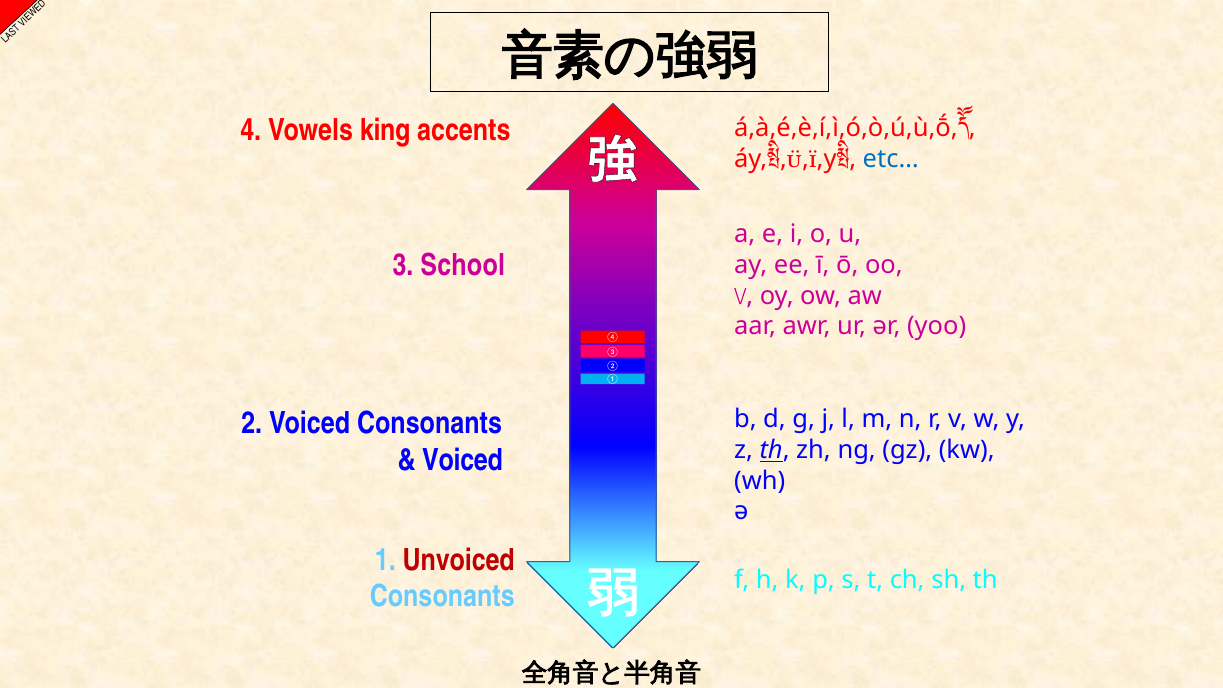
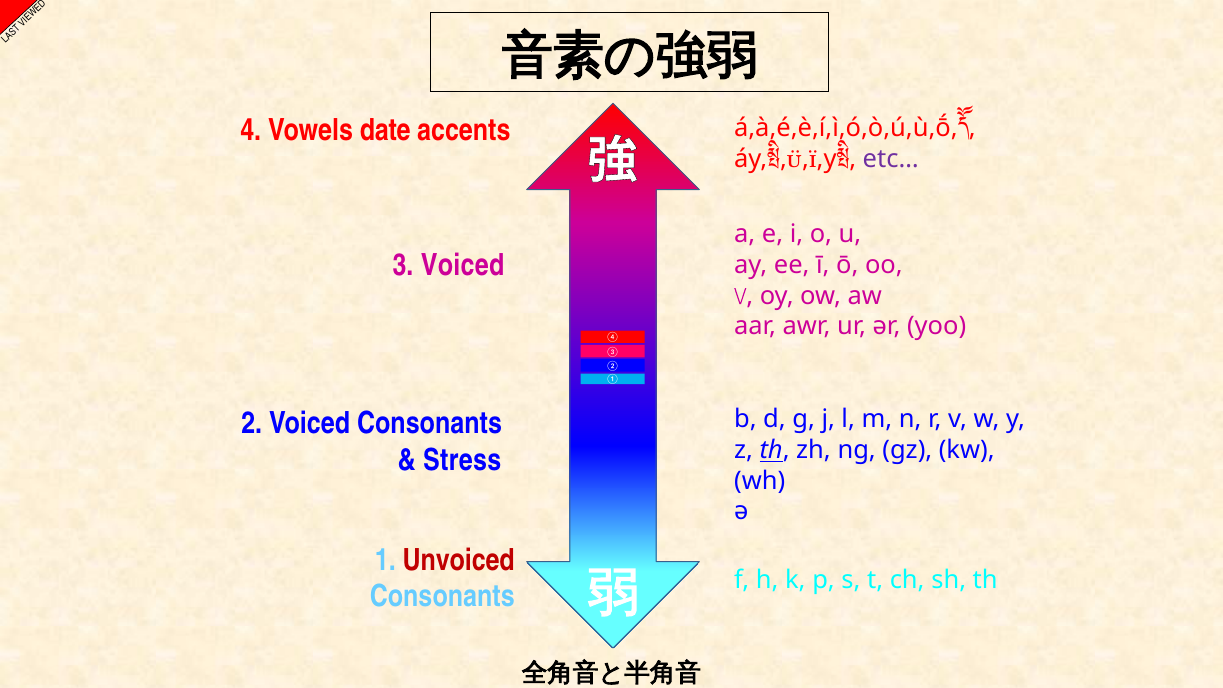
king: king -> date
etc… colour: blue -> purple
3 School: School -> Voiced
Voiced at (463, 460): Voiced -> Stress
